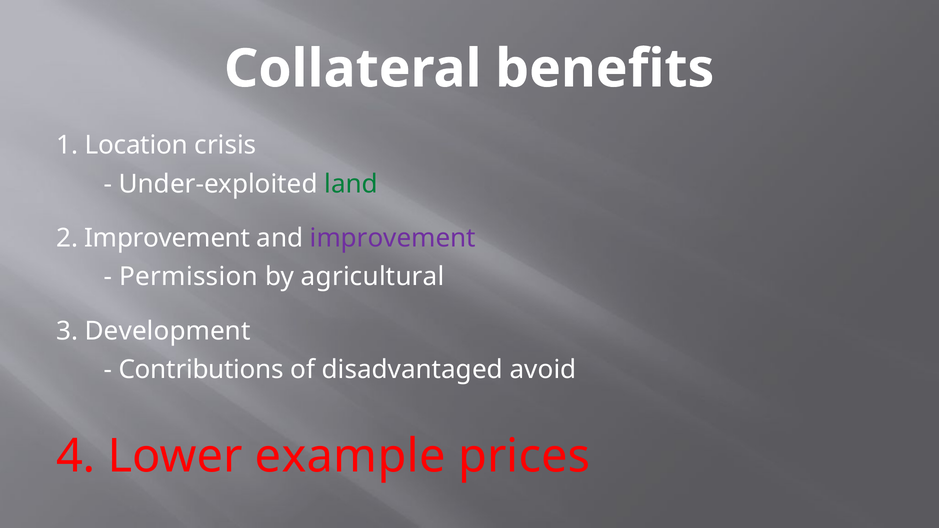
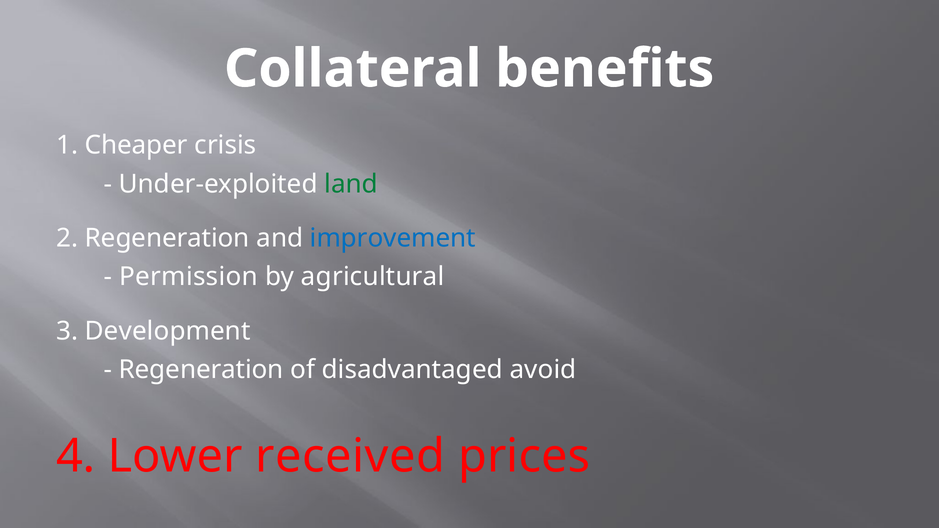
Location: Location -> Cheaper
2 Improvement: Improvement -> Regeneration
improvement at (393, 238) colour: purple -> blue
Contributions at (201, 370): Contributions -> Regeneration
example: example -> received
